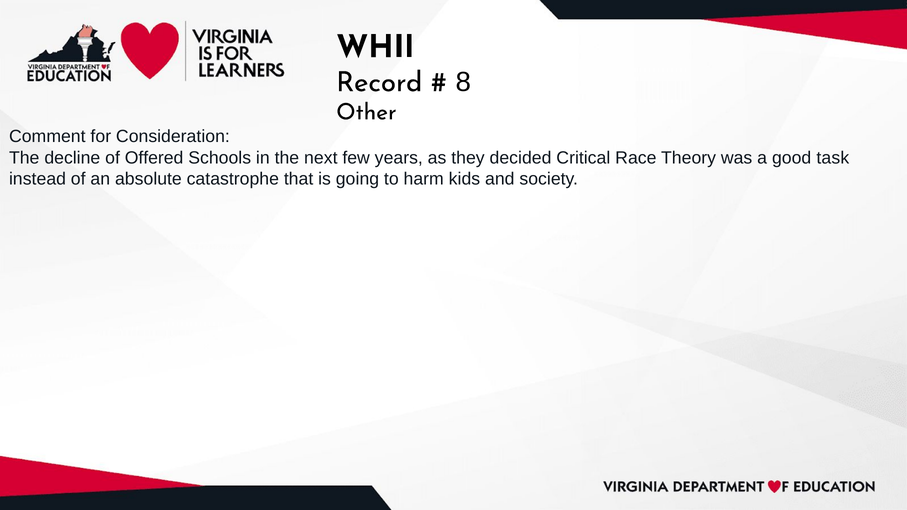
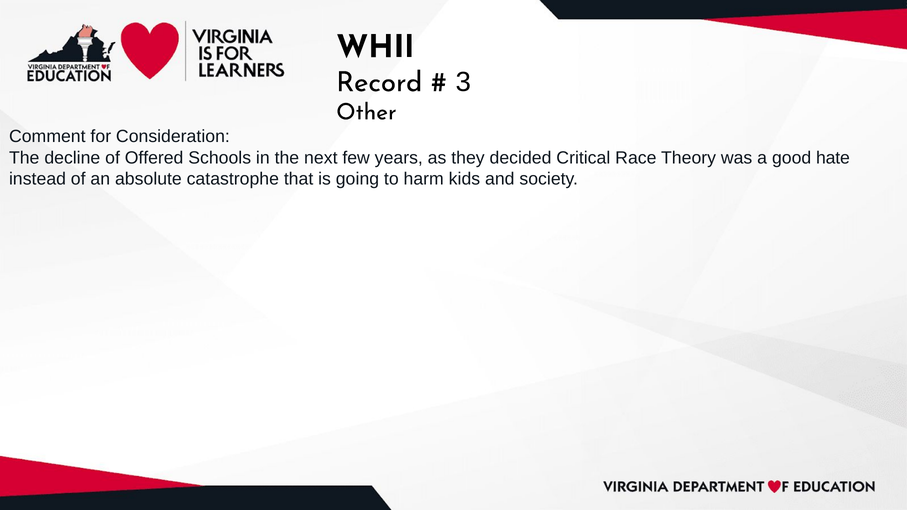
8: 8 -> 3
task: task -> hate
